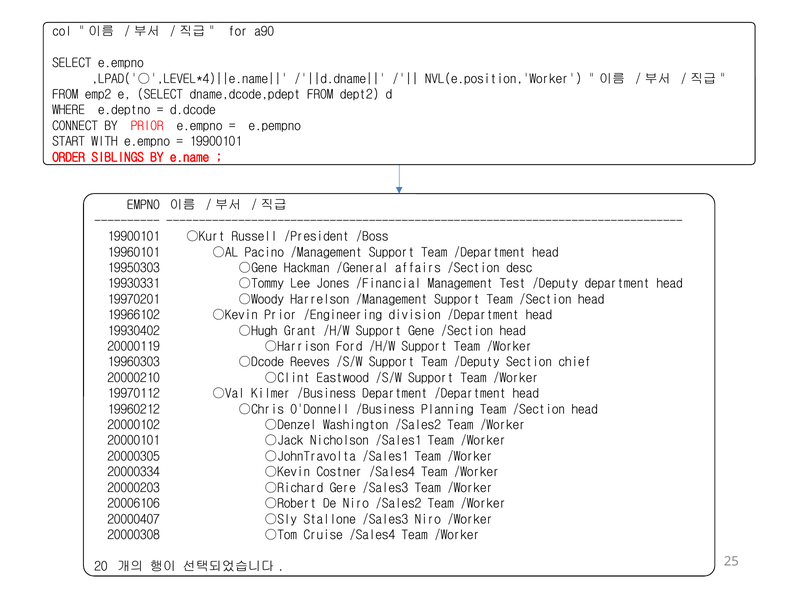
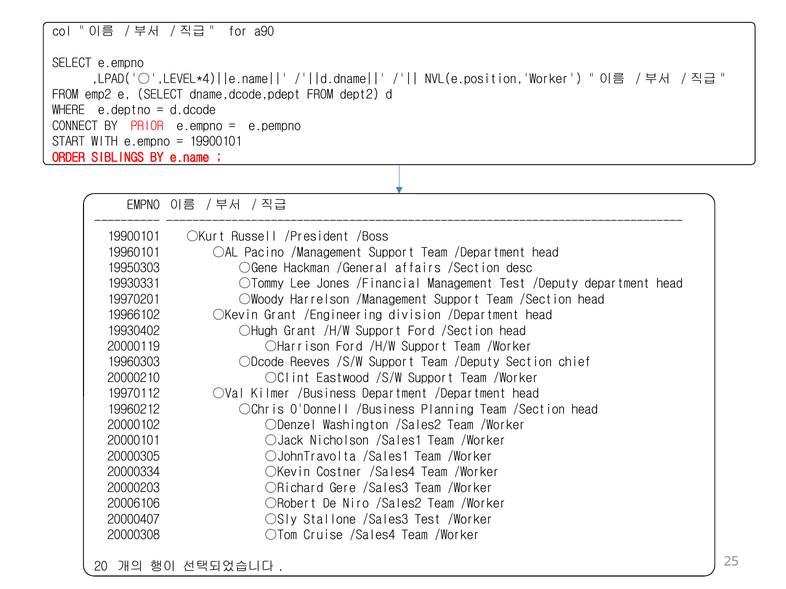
○Kevin Prior: Prior -> Grant
Support Gene: Gene -> Ford
/Sales3 Niro: Niro -> Test
